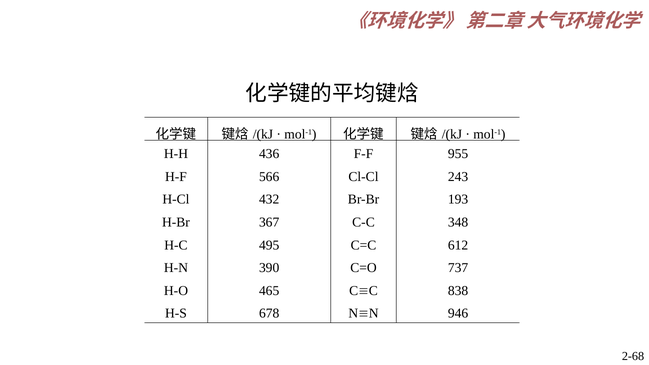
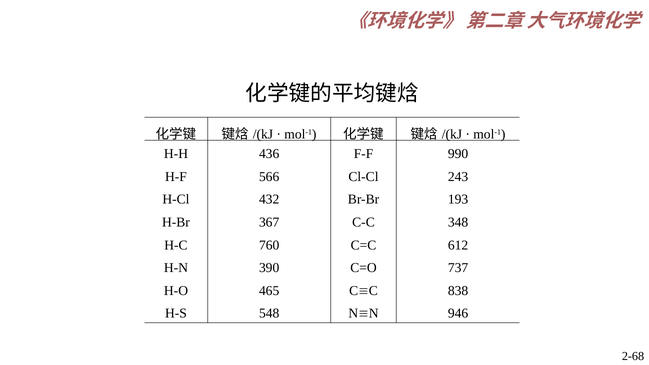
955: 955 -> 990
495: 495 -> 760
678: 678 -> 548
